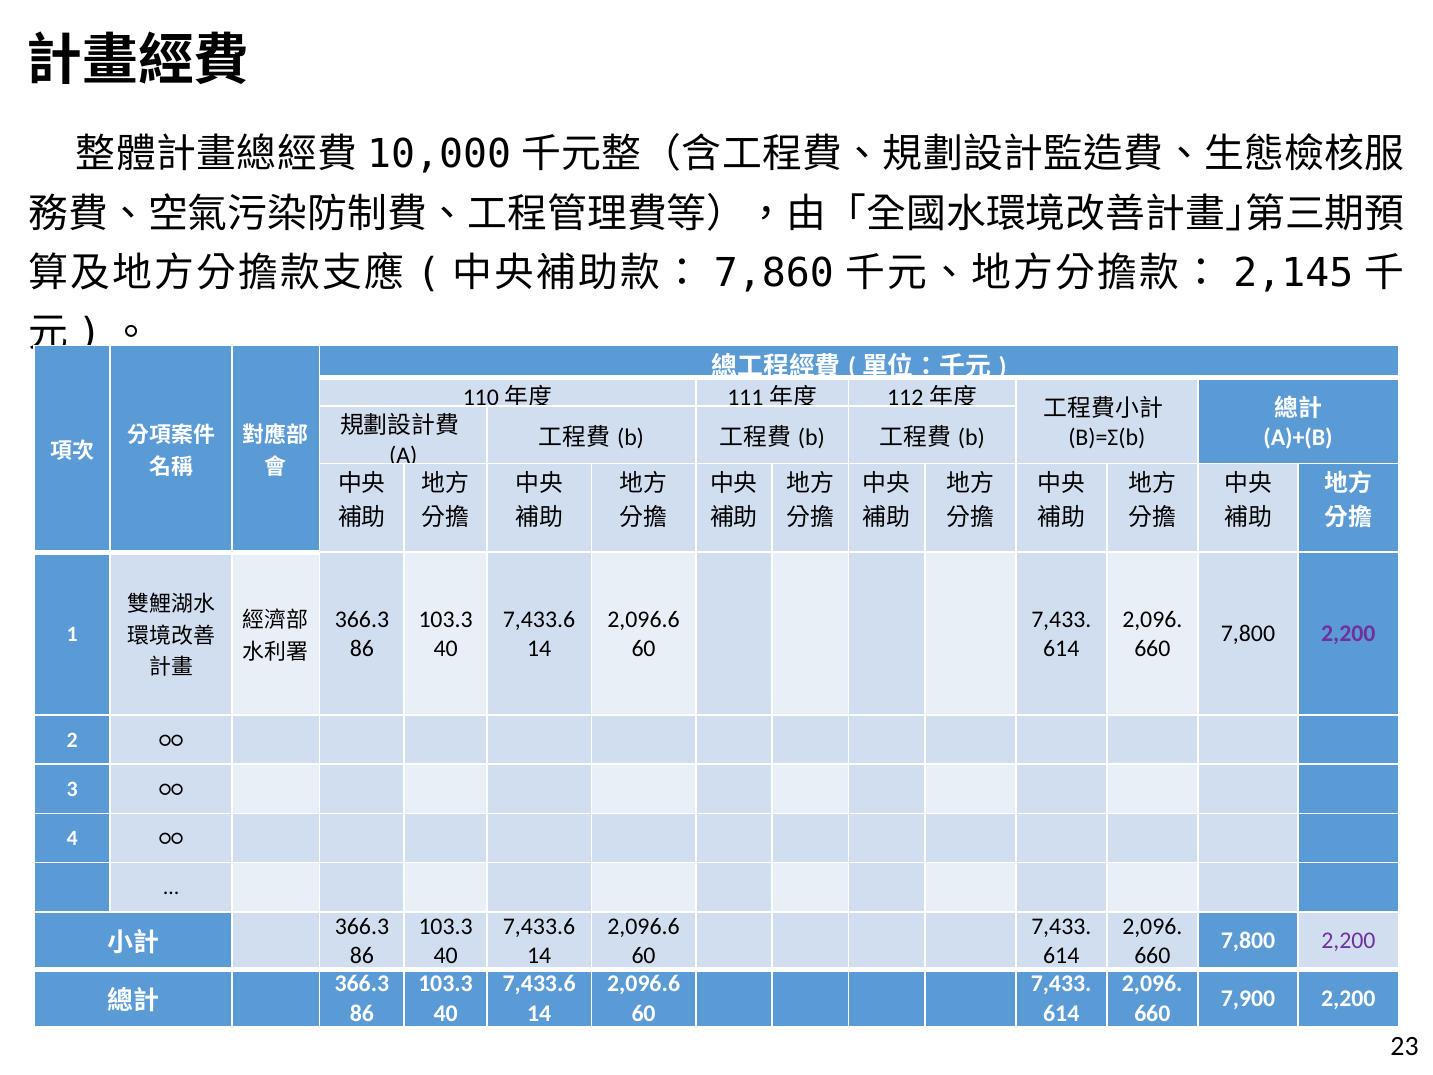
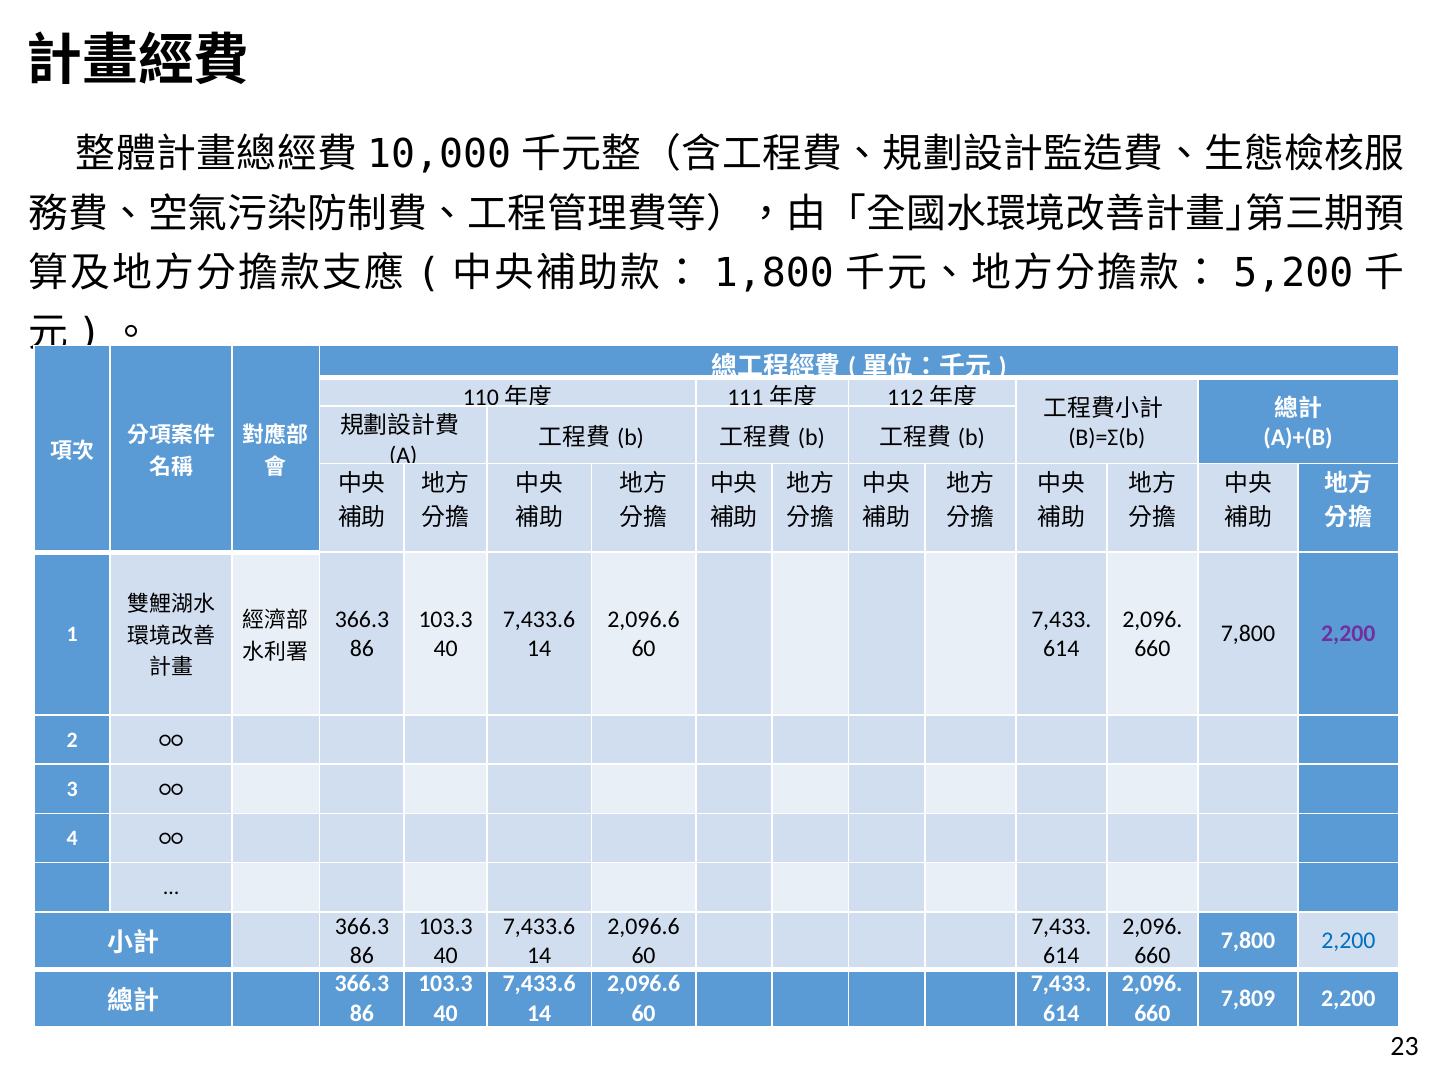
7,860: 7,860 -> 1,800
2,145: 2,145 -> 5,200
2,200 at (1348, 941) colour: purple -> blue
7,900: 7,900 -> 7,809
